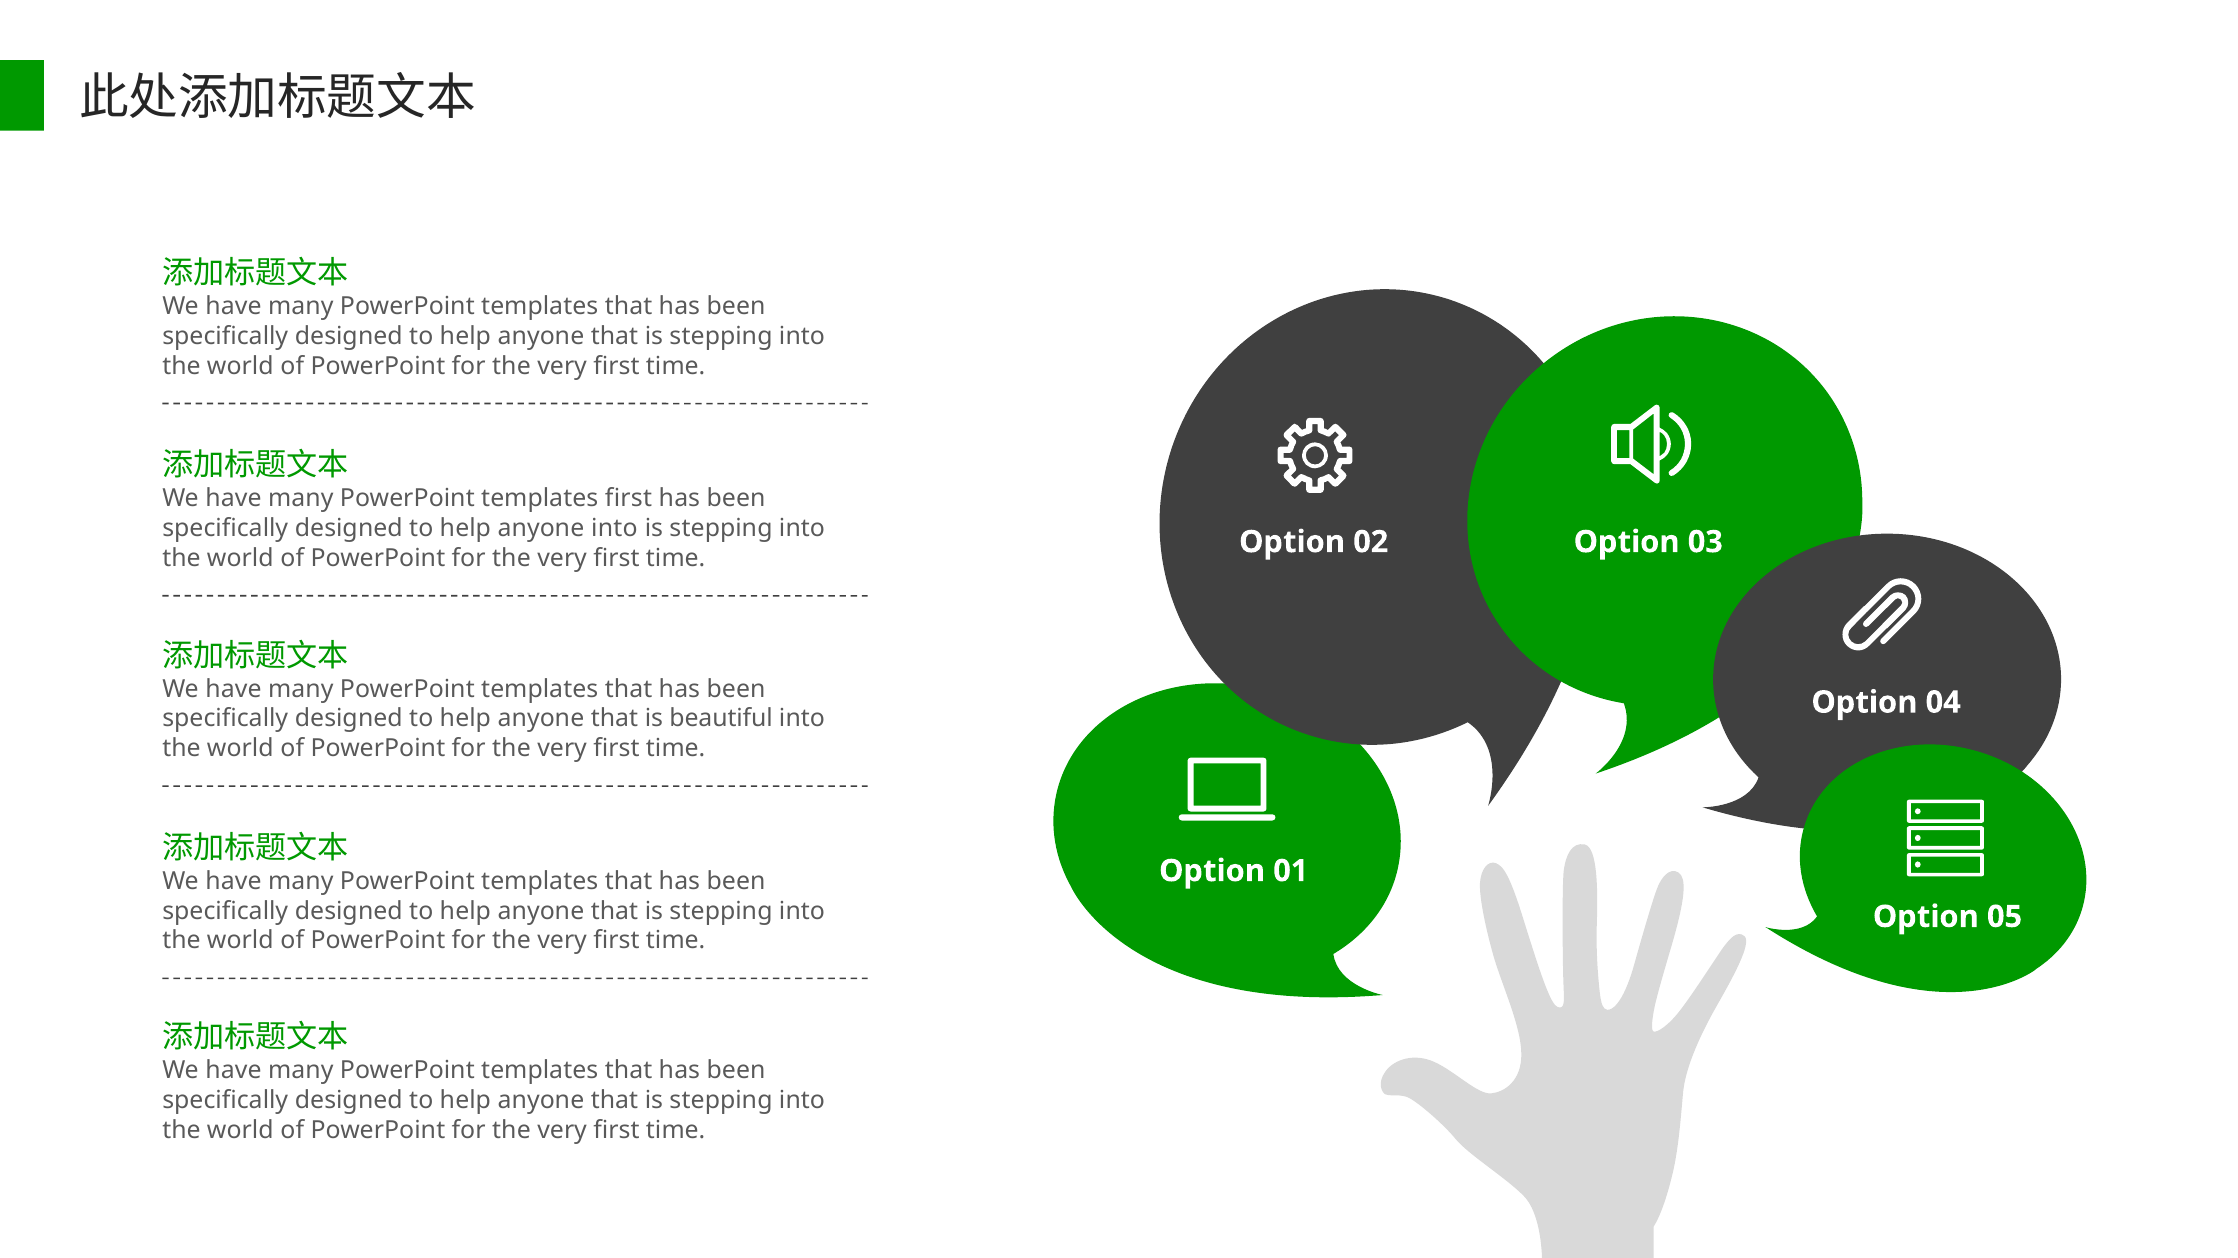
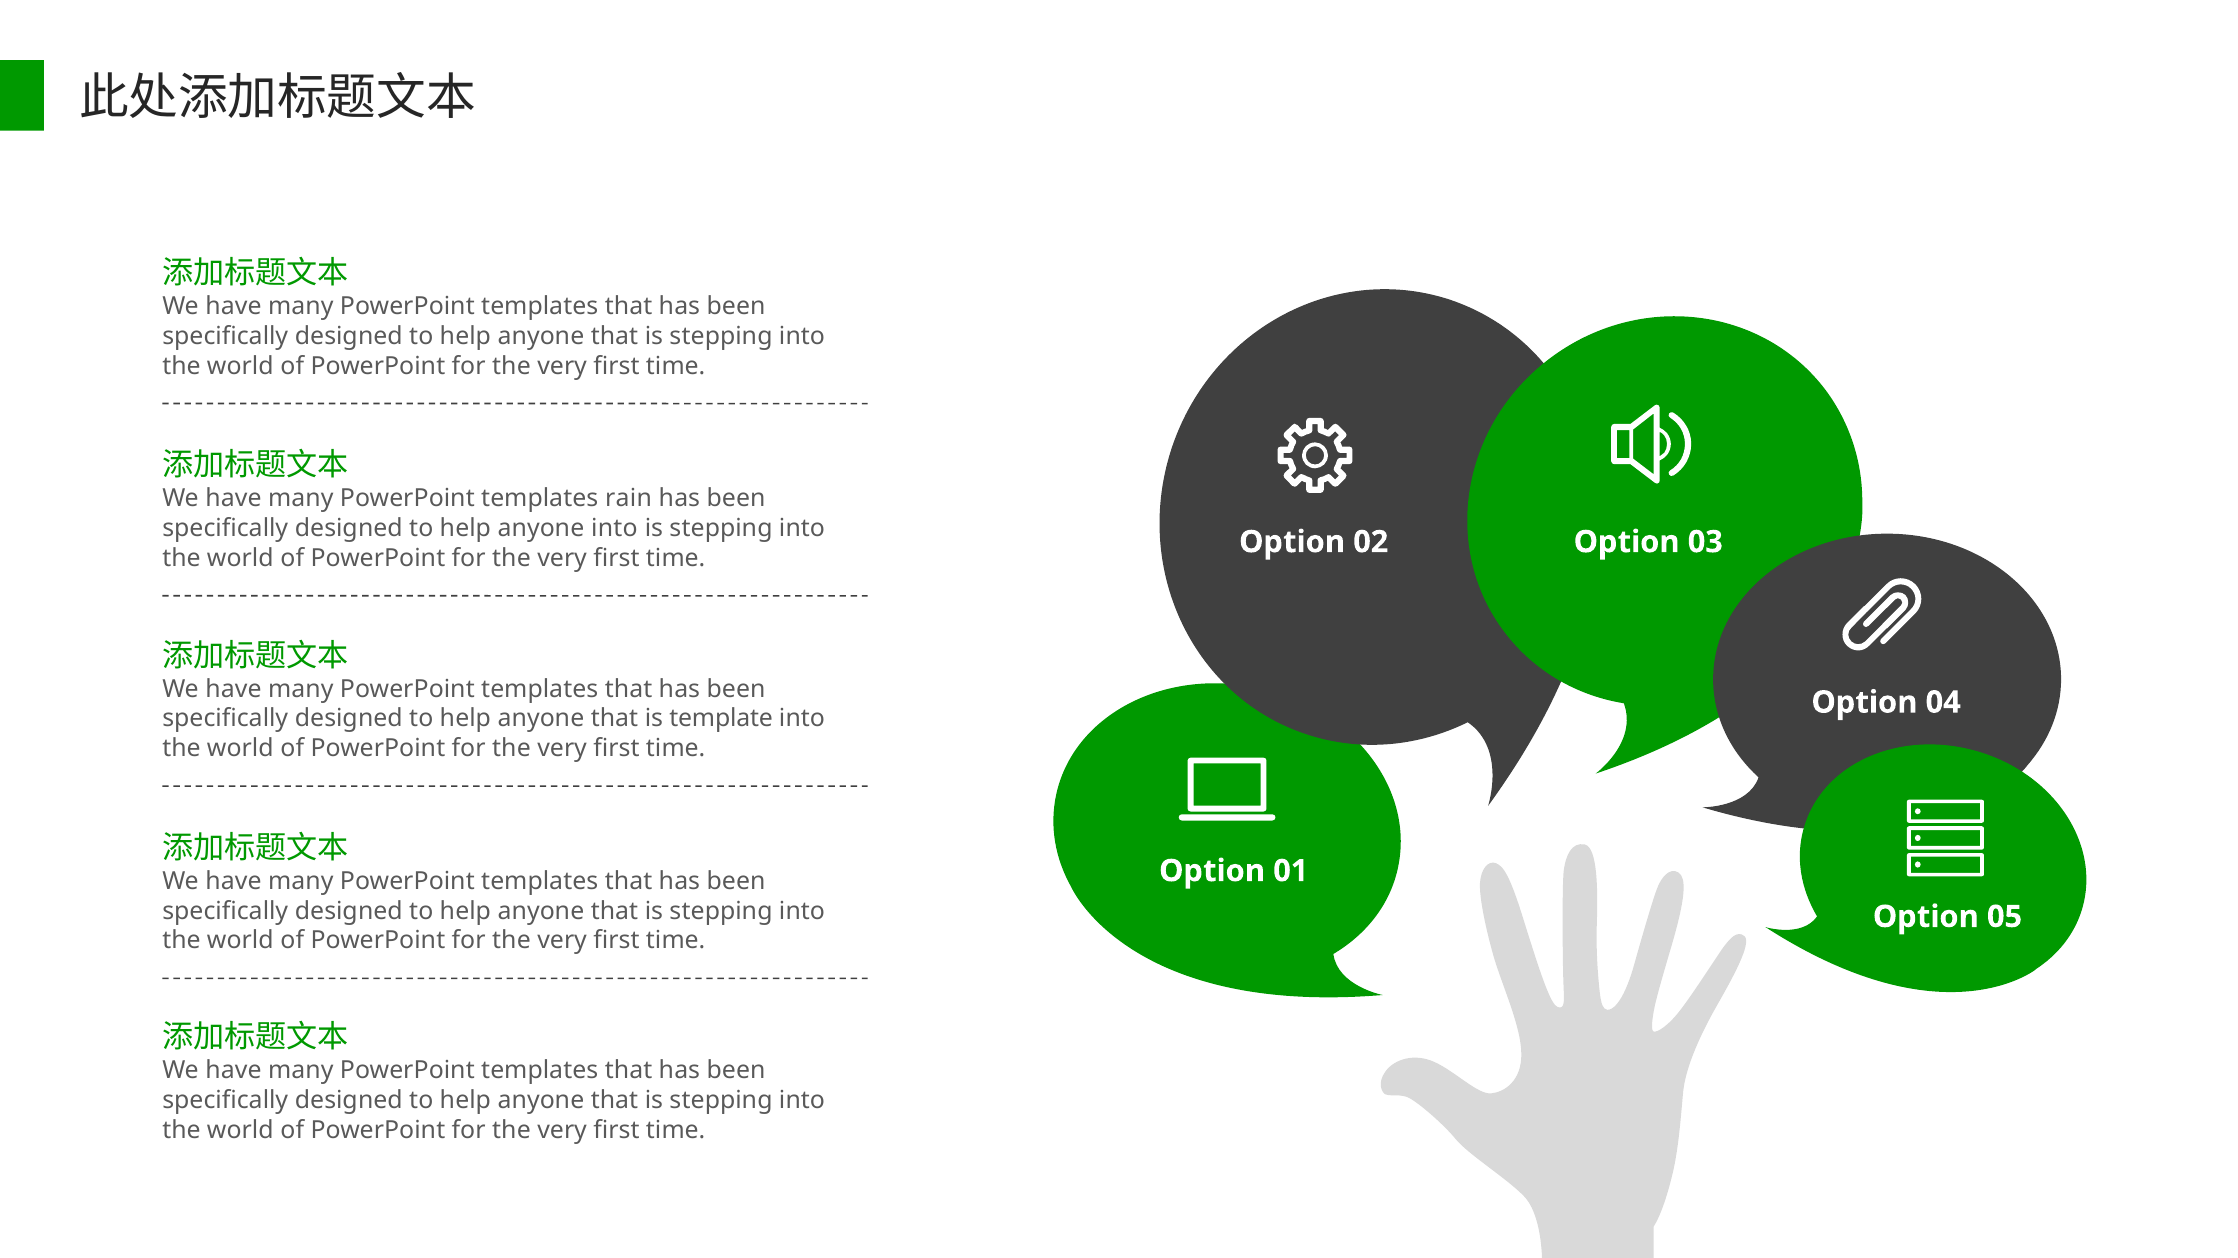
templates first: first -> rain
beautiful: beautiful -> template
